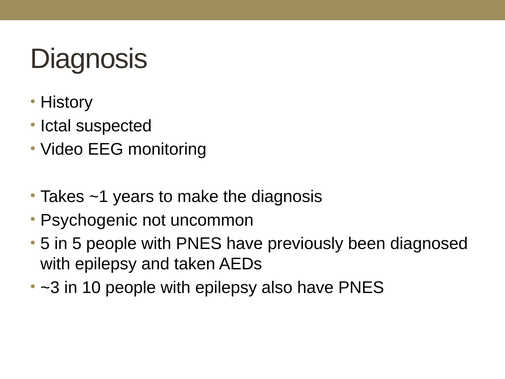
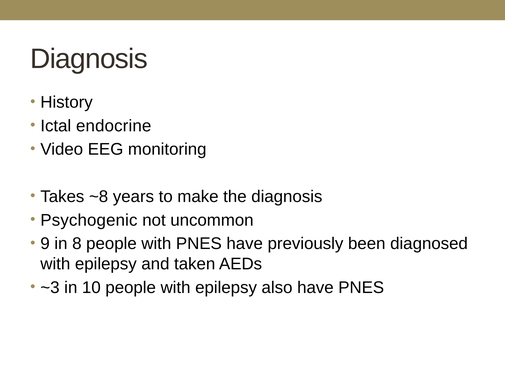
suspected: suspected -> endocrine
~1: ~1 -> ~8
5 at (45, 244): 5 -> 9
in 5: 5 -> 8
